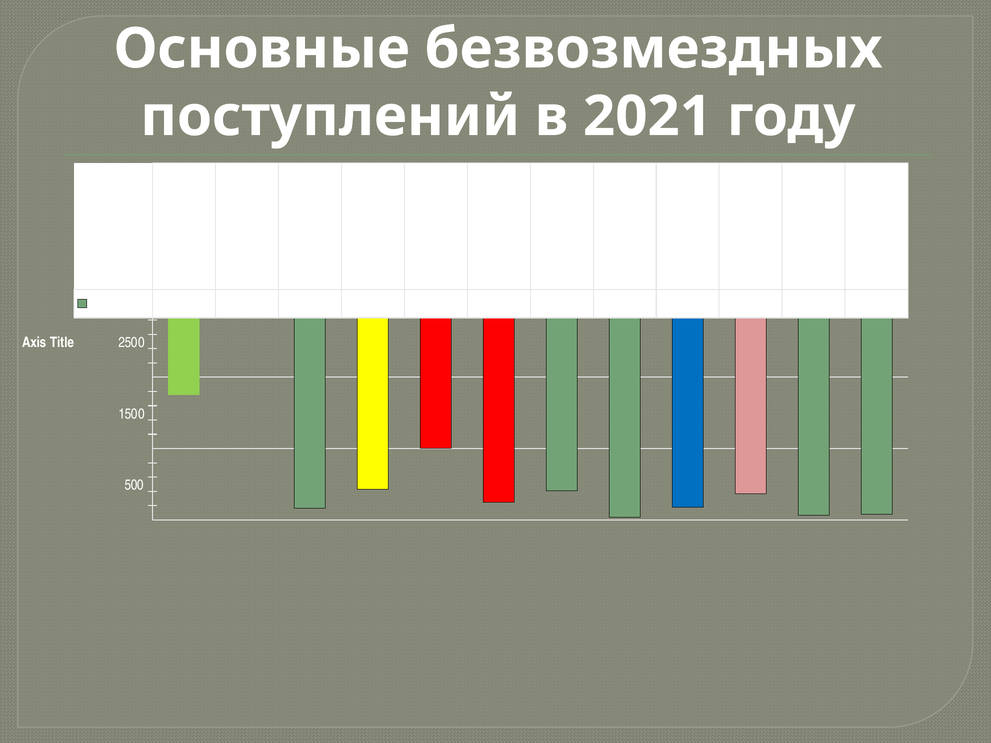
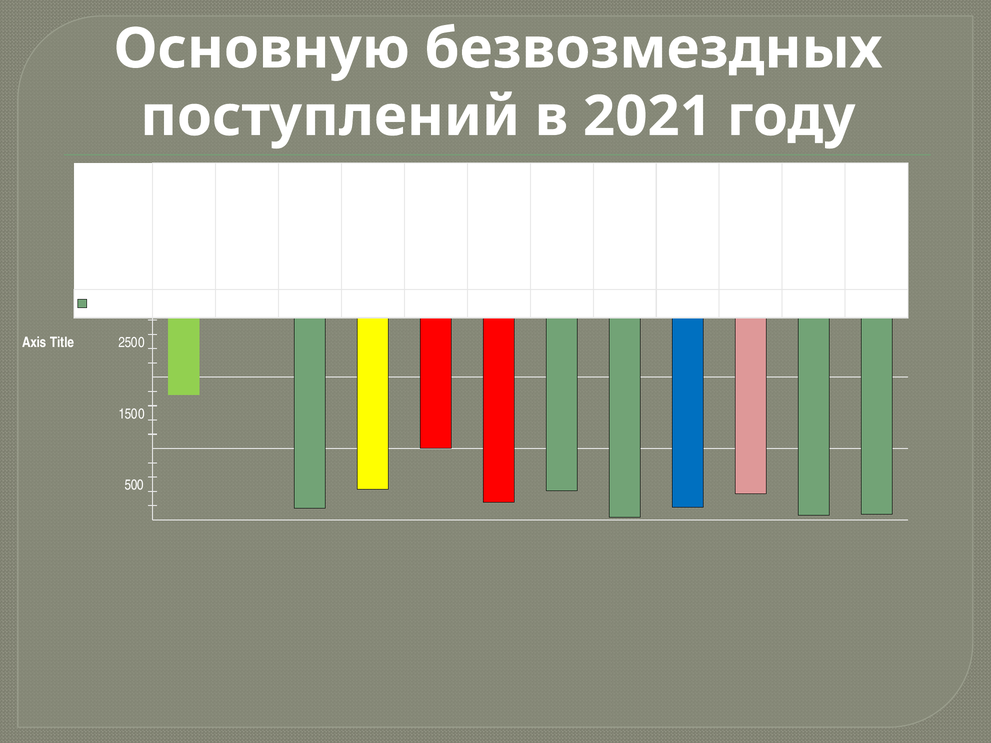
Основные: Основные -> Основную
